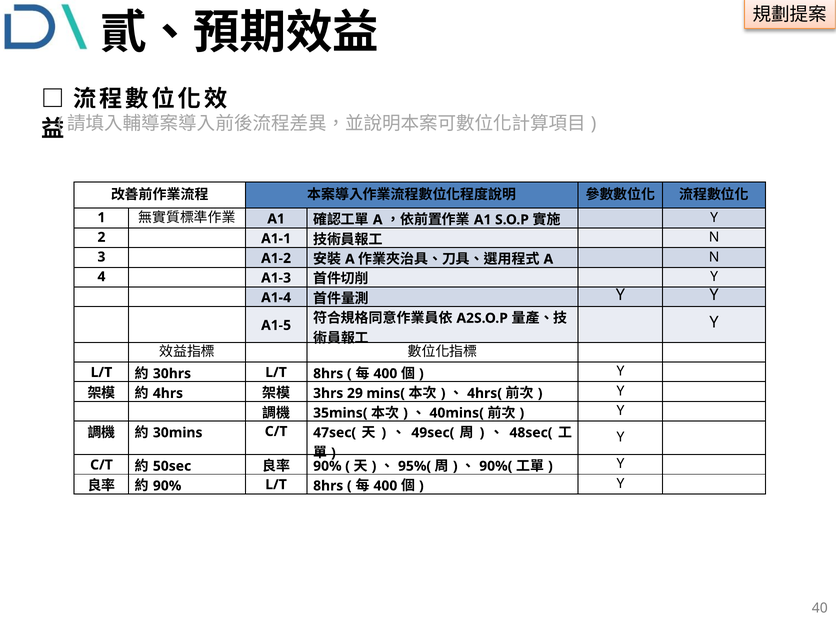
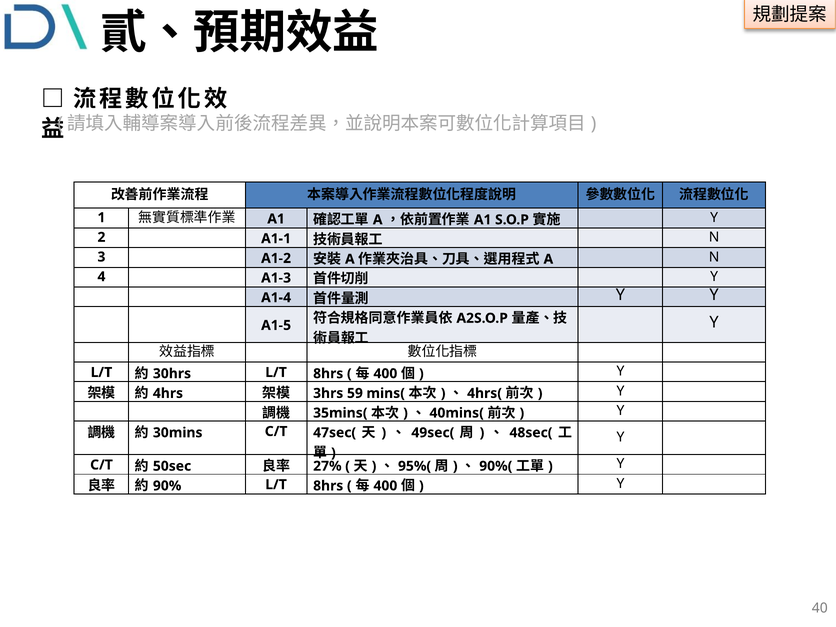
29: 29 -> 59
90% at (327, 466): 90% -> 27%
